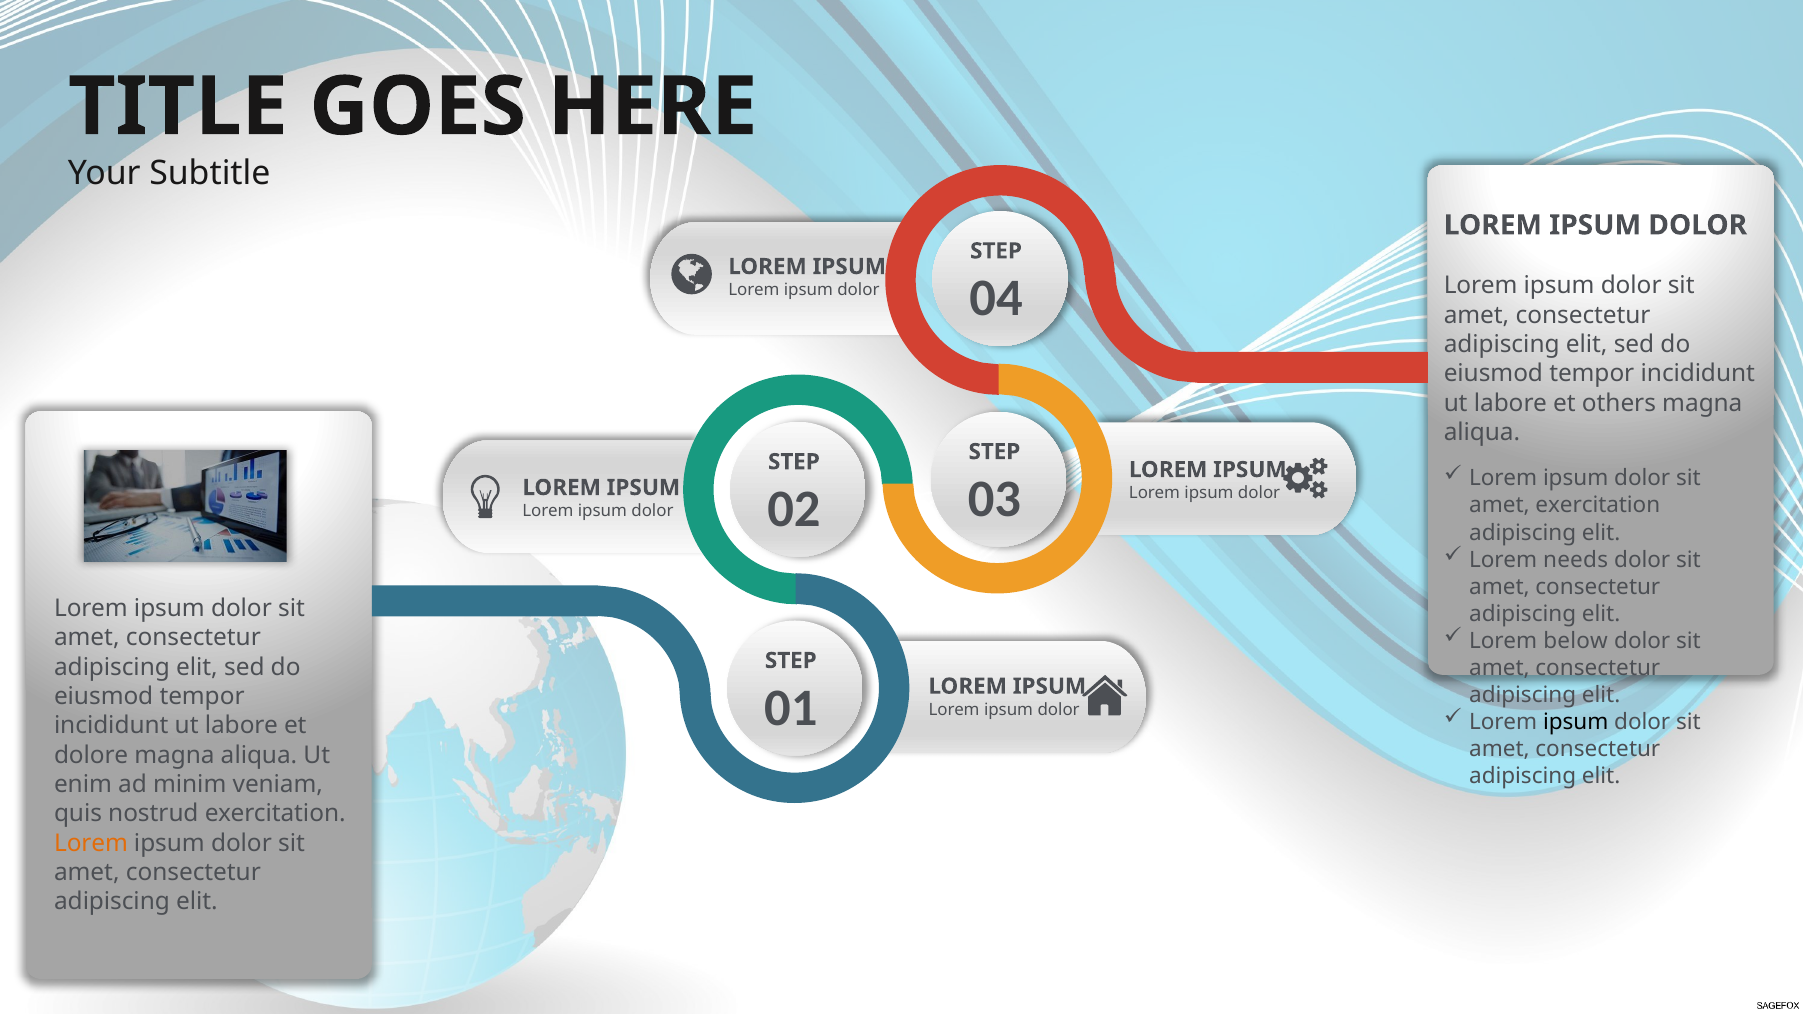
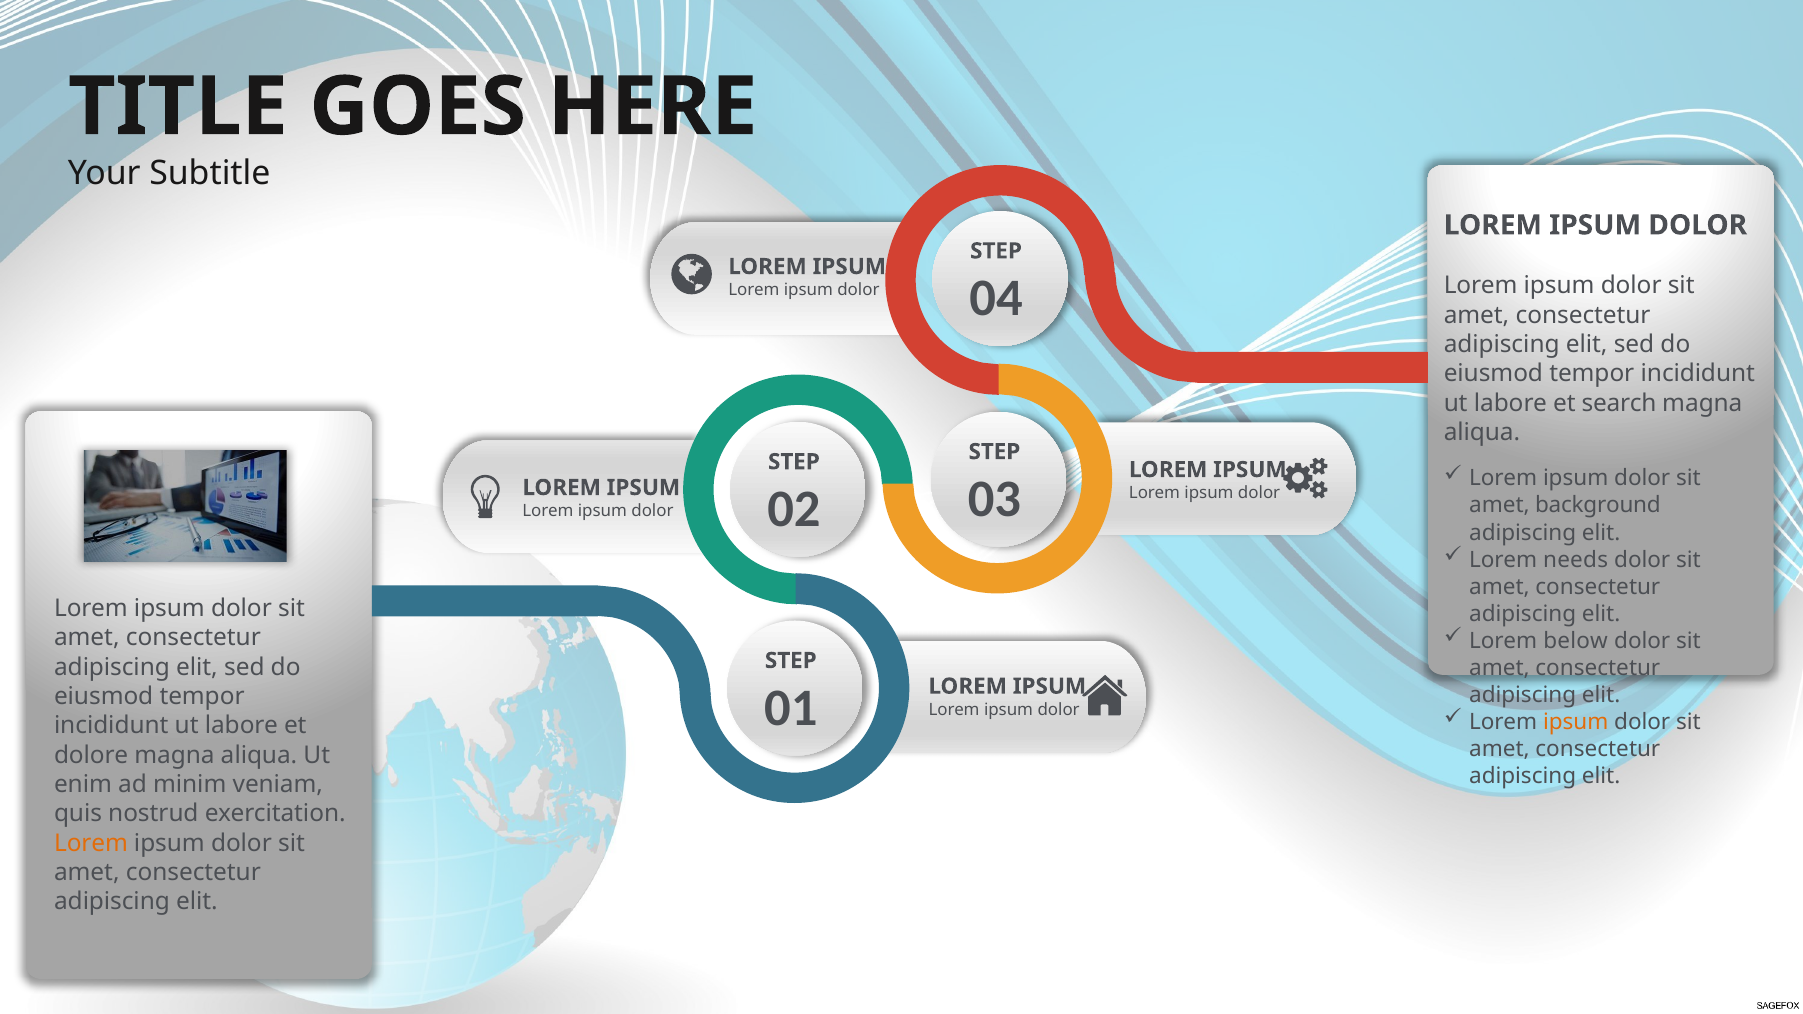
others: others -> search
amet exercitation: exercitation -> background
ipsum at (1576, 722) colour: black -> orange
